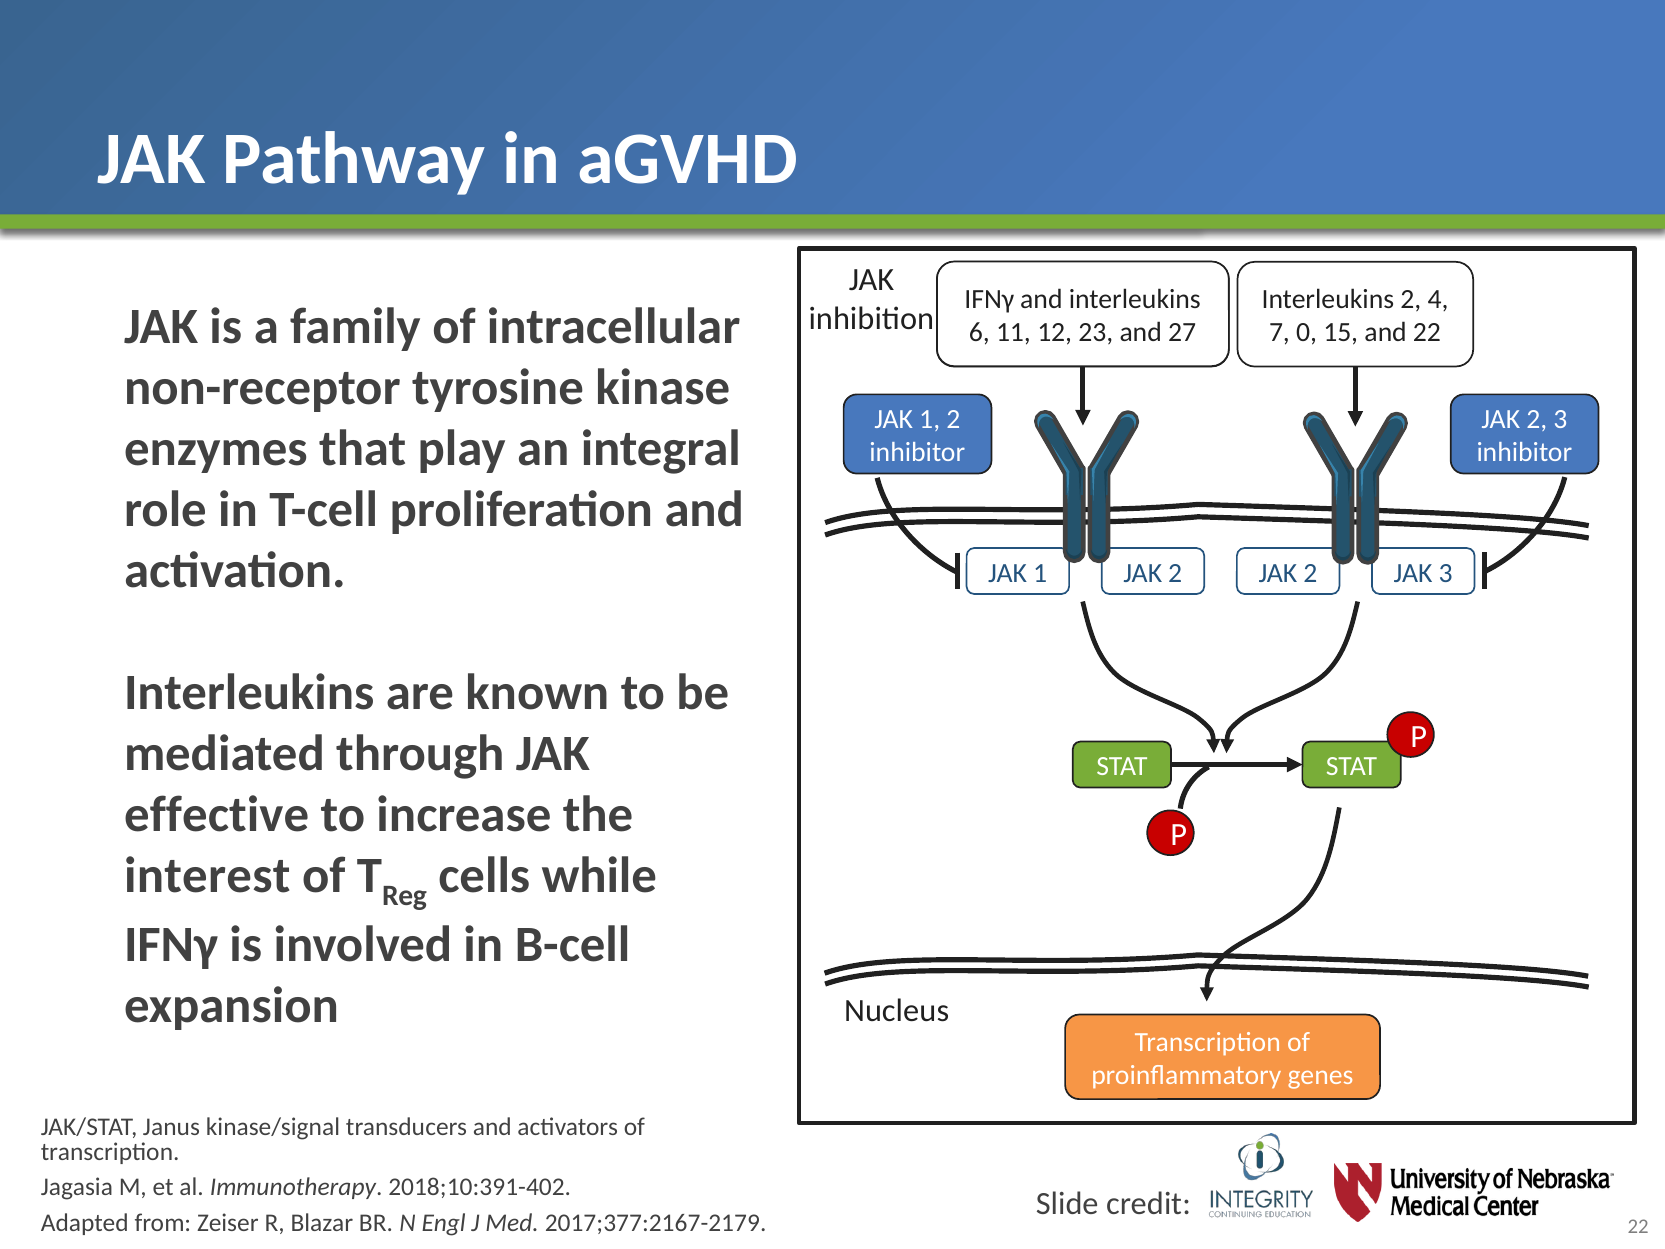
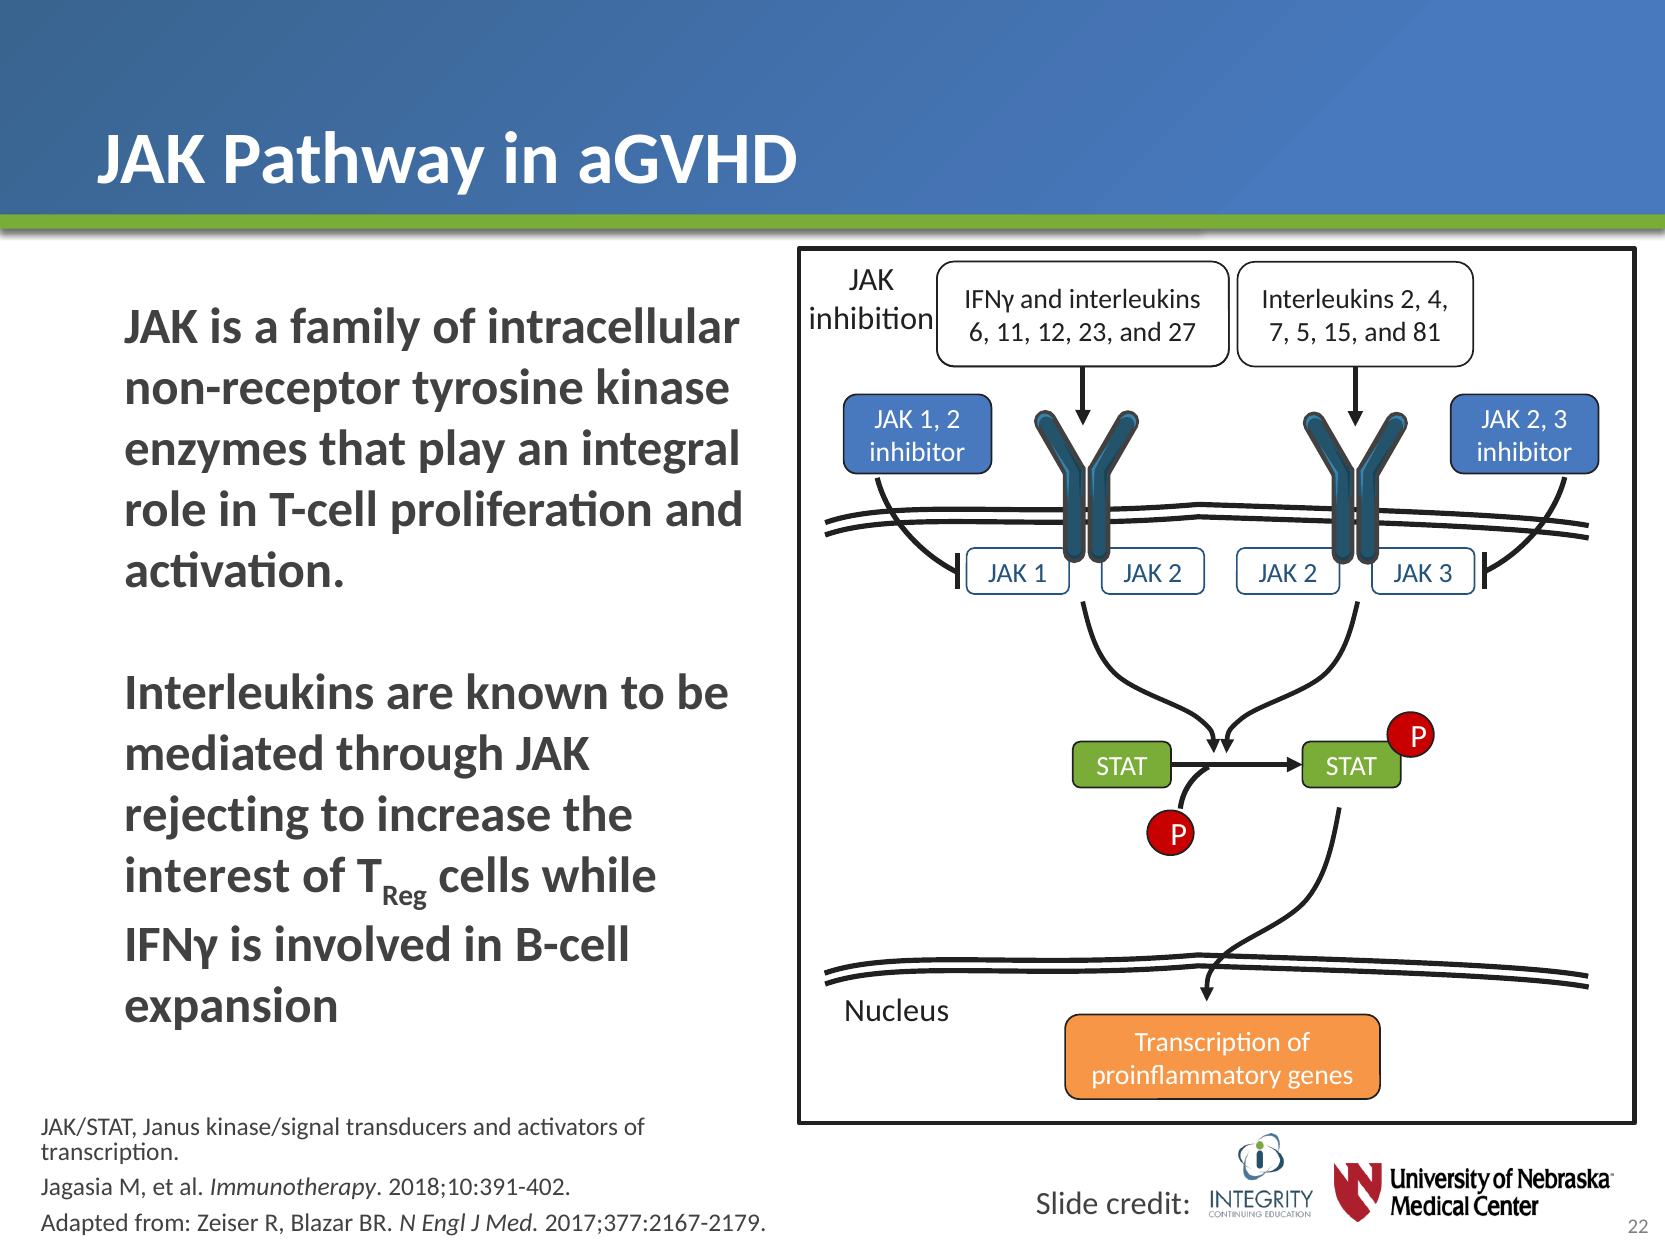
0: 0 -> 5
and 22: 22 -> 81
effective: effective -> rejecting
